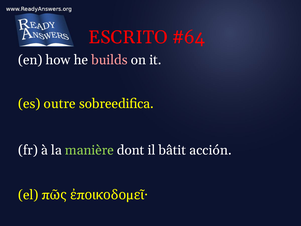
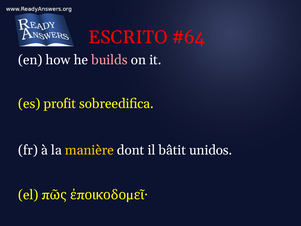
outre: outre -> profit
manière colour: light green -> yellow
acción: acción -> unidos
